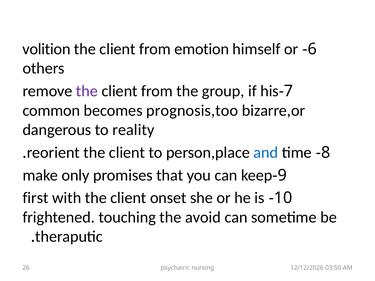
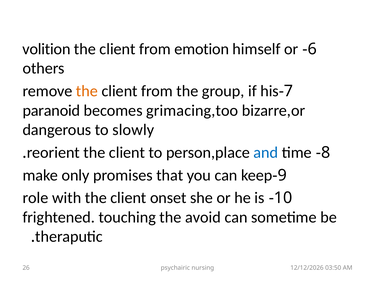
the at (87, 91) colour: purple -> orange
common: common -> paranoid
prognosis,too: prognosis,too -> grimacing,too
reality: reality -> slowly
first: first -> role
